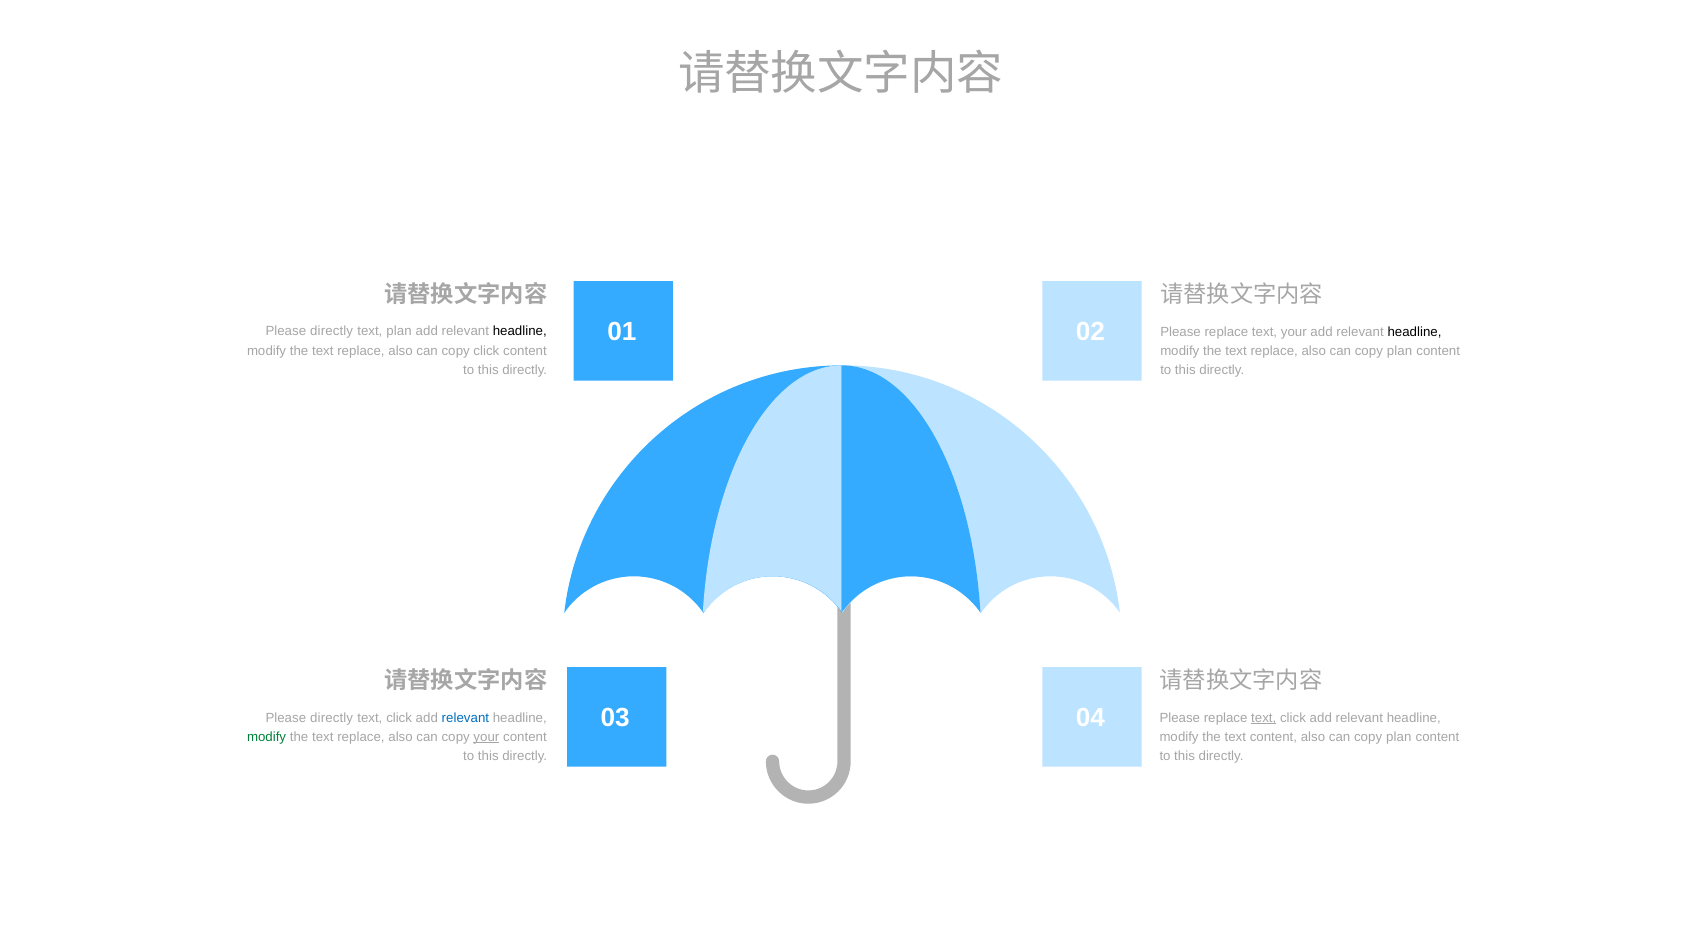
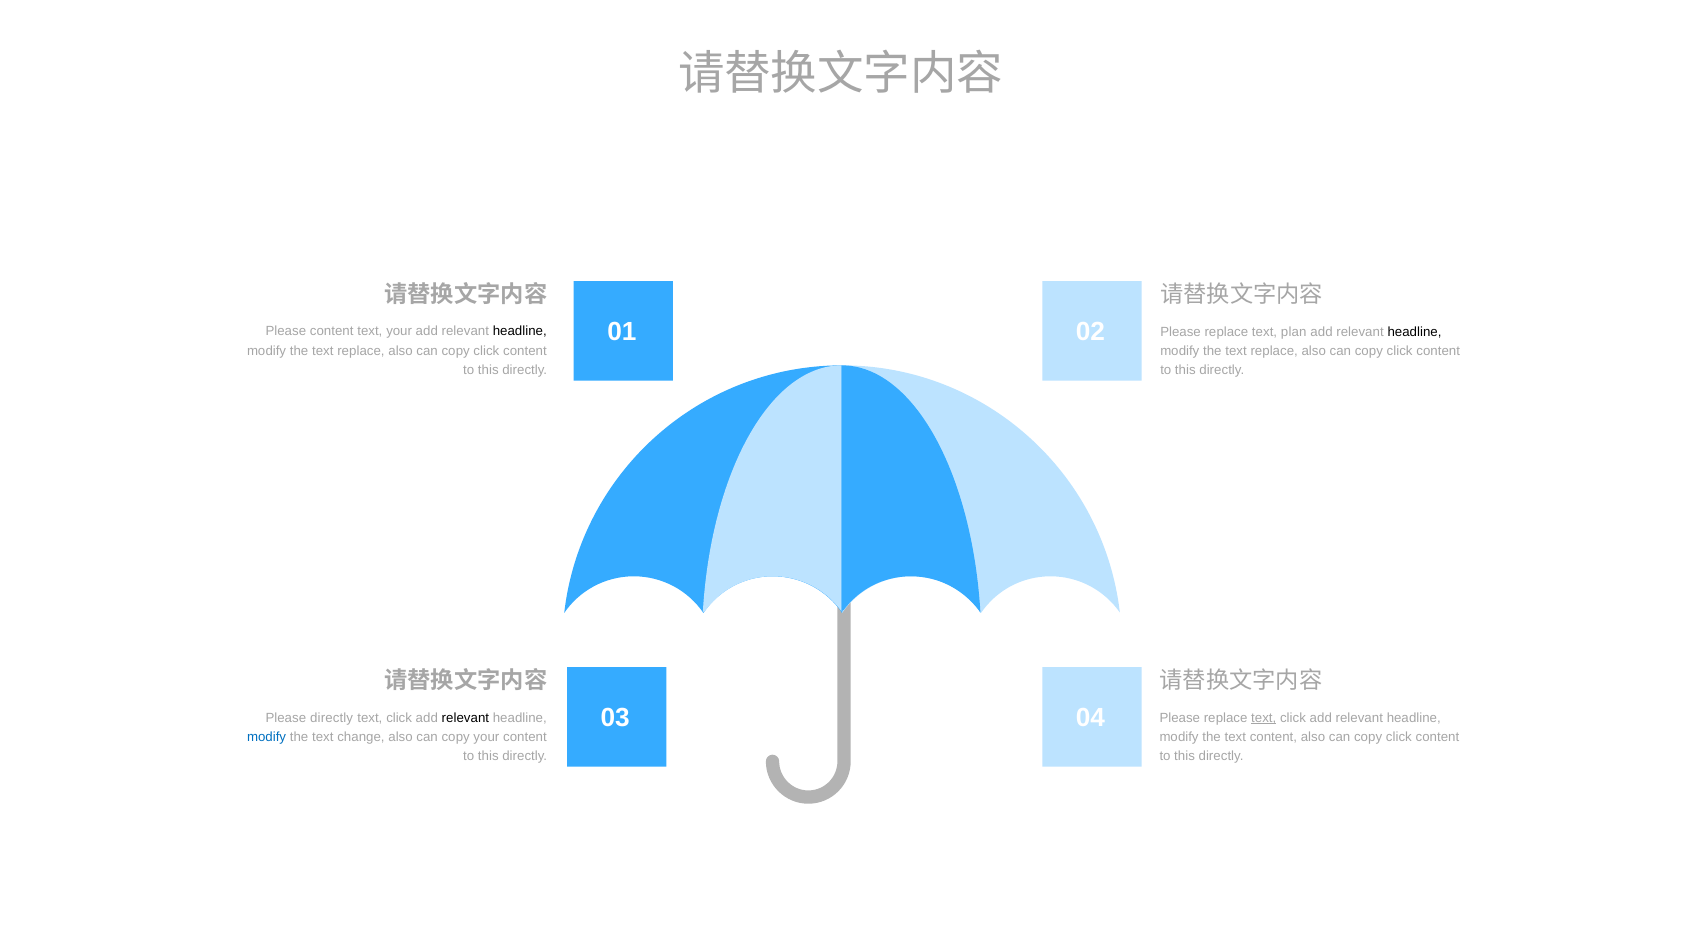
directly at (332, 331): directly -> content
text plan: plan -> your
text your: your -> plan
plan at (1400, 351): plan -> click
relevant at (465, 717) colour: blue -> black
modify at (267, 736) colour: green -> blue
replace at (361, 736): replace -> change
your at (486, 736) underline: present -> none
plan at (1399, 736): plan -> click
